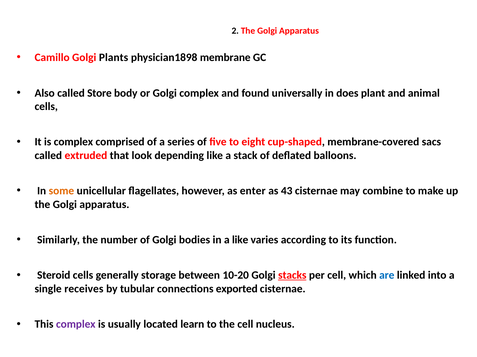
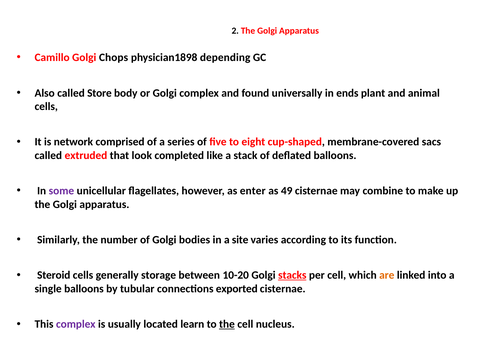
Plants: Plants -> Chops
membrane: membrane -> depending
does: does -> ends
is complex: complex -> network
depending: depending -> completed
some colour: orange -> purple
43: 43 -> 49
a like: like -> site
are colour: blue -> orange
single receives: receives -> balloons
the at (227, 325) underline: none -> present
